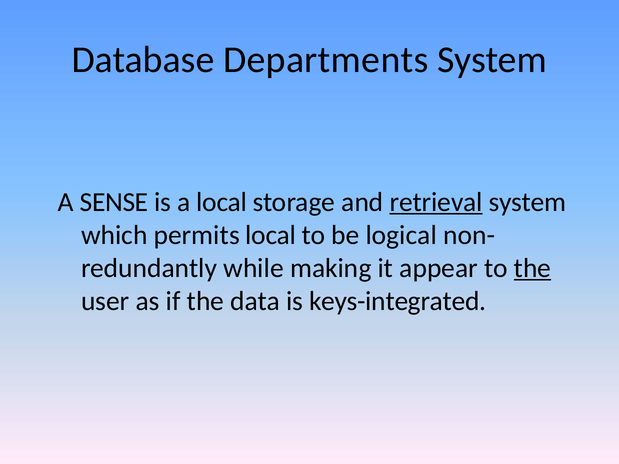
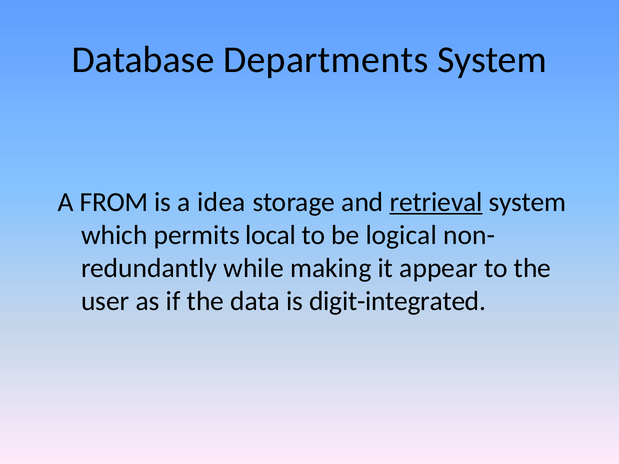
SENSE: SENSE -> FROM
a local: local -> idea
the at (532, 268) underline: present -> none
keys-integrated: keys-integrated -> digit-integrated
